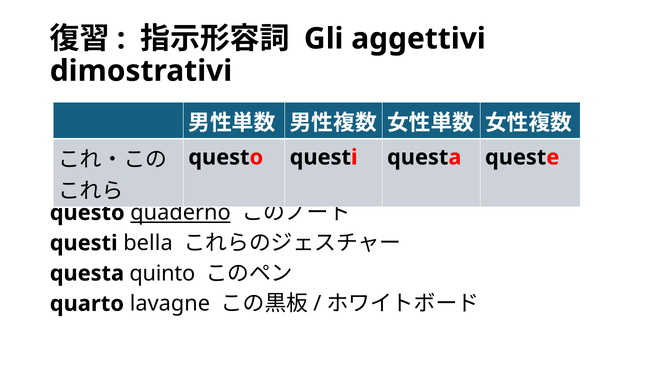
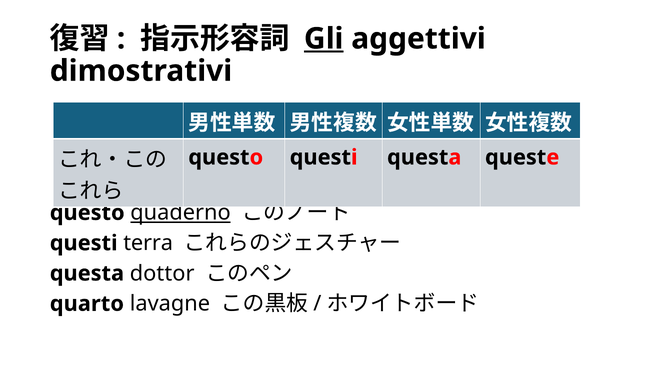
Gli underline: none -> present
bella: bella -> terra
quinto: quinto -> dottor
